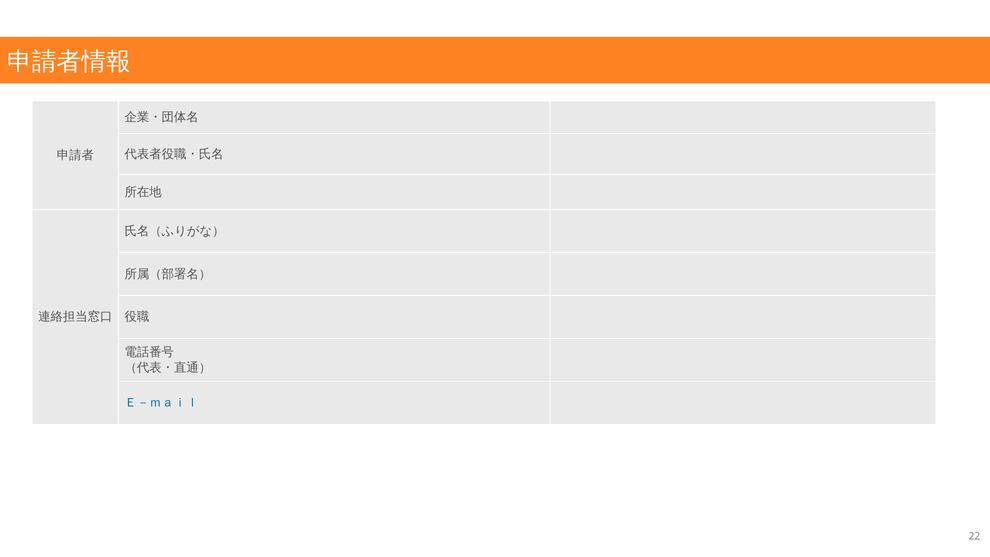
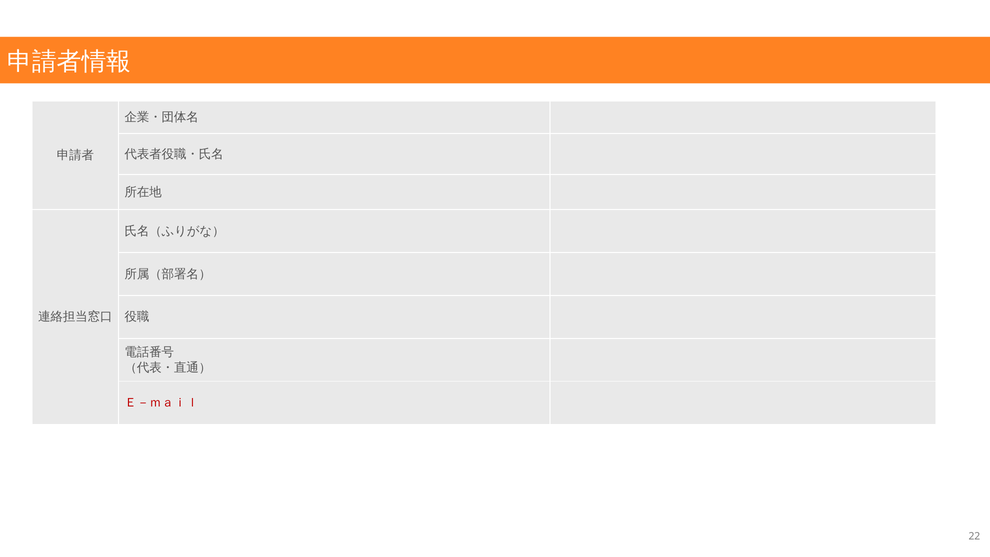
Ｅ－ｍａｉｌ colour: blue -> red
